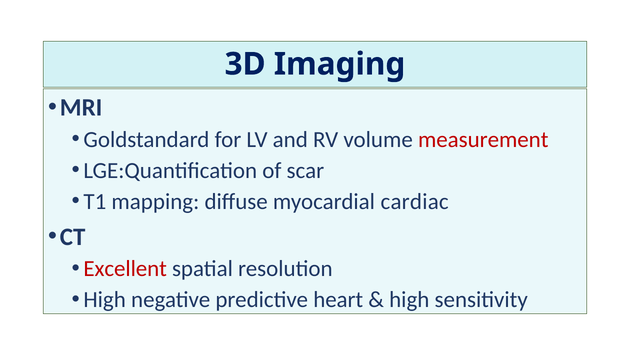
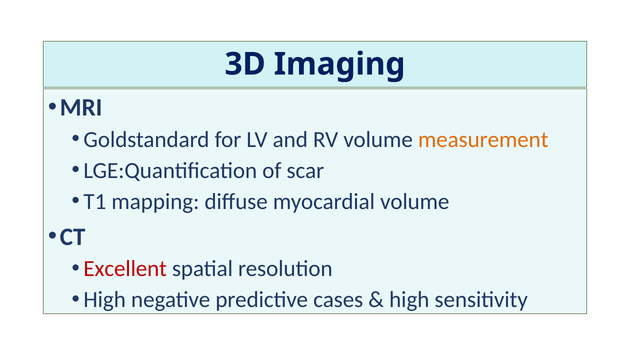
measurement colour: red -> orange
myocardial cardiac: cardiac -> volume
heart: heart -> cases
